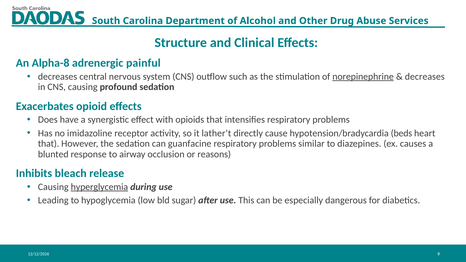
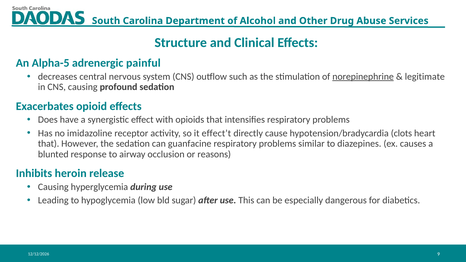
Alpha-8: Alpha-8 -> Alpha-5
decreases at (425, 77): decreases -> legitimate
lather’t: lather’t -> effect’t
beds: beds -> clots
bleach: bleach -> heroin
hyperglycemia underline: present -> none
